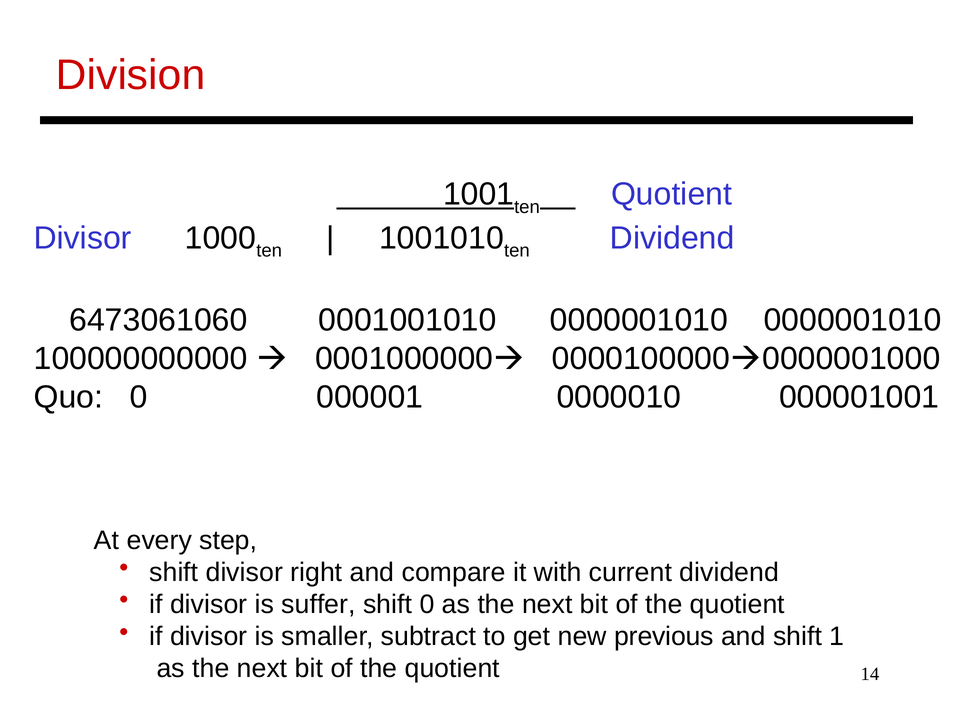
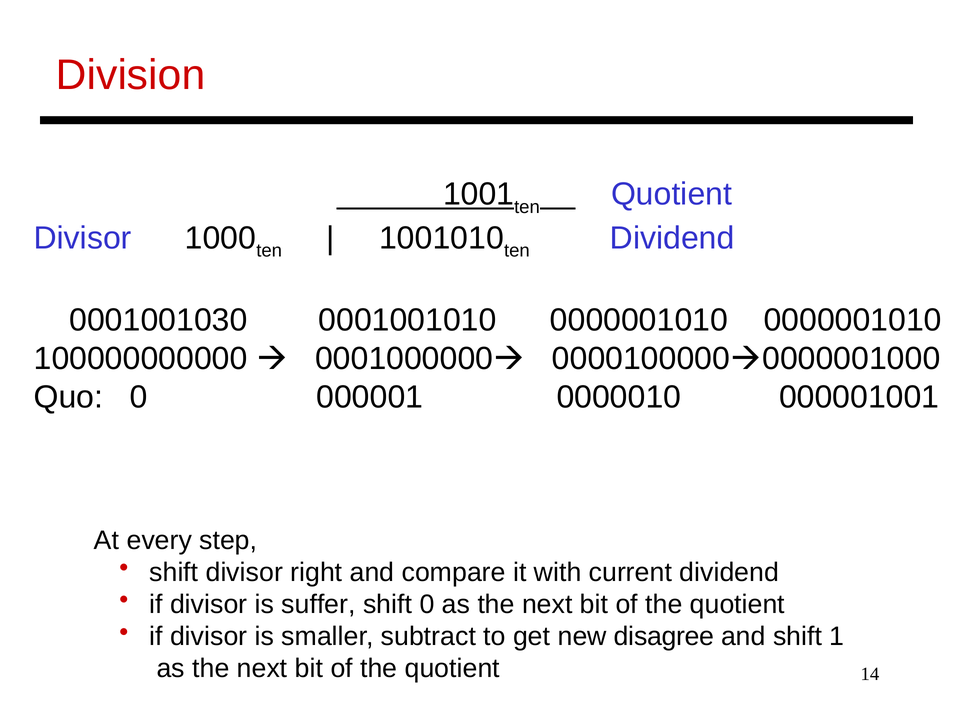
6473061060: 6473061060 -> 0001001030
previous: previous -> disagree
